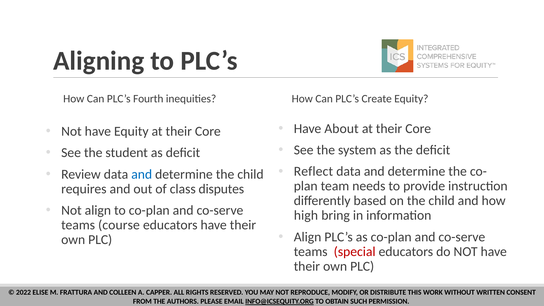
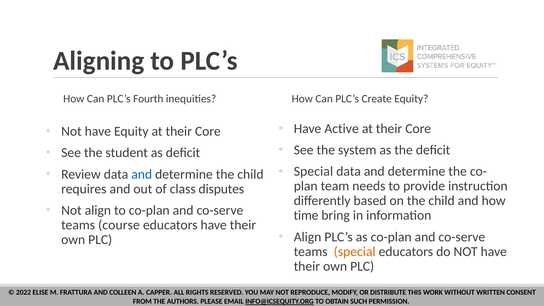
About: About -> Active
Reflect at (313, 171): Reflect -> Special
high: high -> time
special at (355, 252) colour: red -> orange
